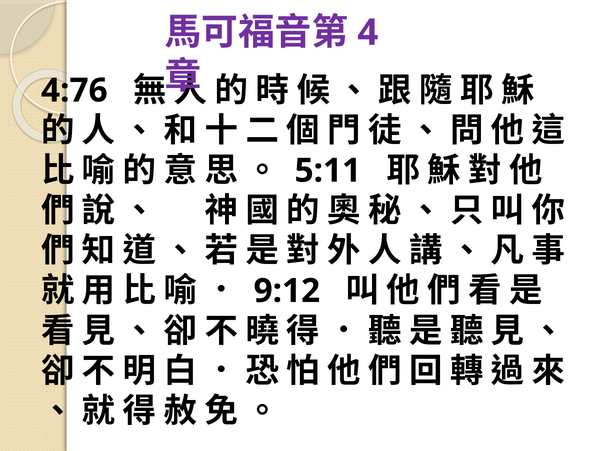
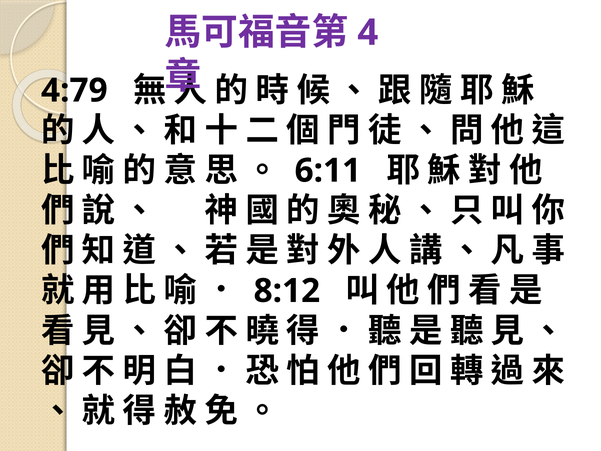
4:76: 4:76 -> 4:79
5:11: 5:11 -> 6:11
9:12: 9:12 -> 8:12
